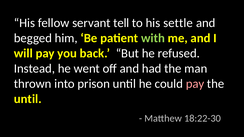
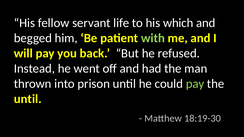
tell: tell -> life
settle: settle -> which
pay at (195, 84) colour: pink -> light green
18:22-30: 18:22-30 -> 18:19-30
